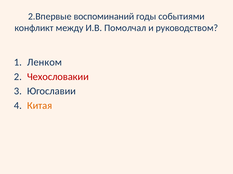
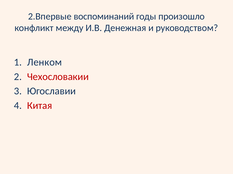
событиями: событиями -> произошло
Помолчал: Помолчал -> Денежная
Китая colour: orange -> red
